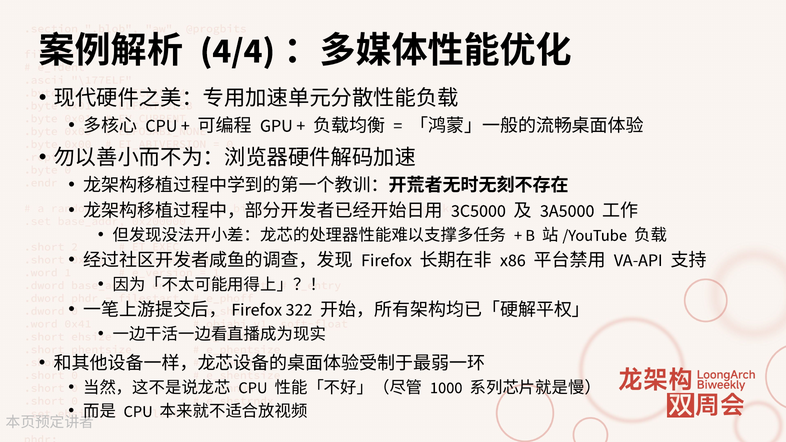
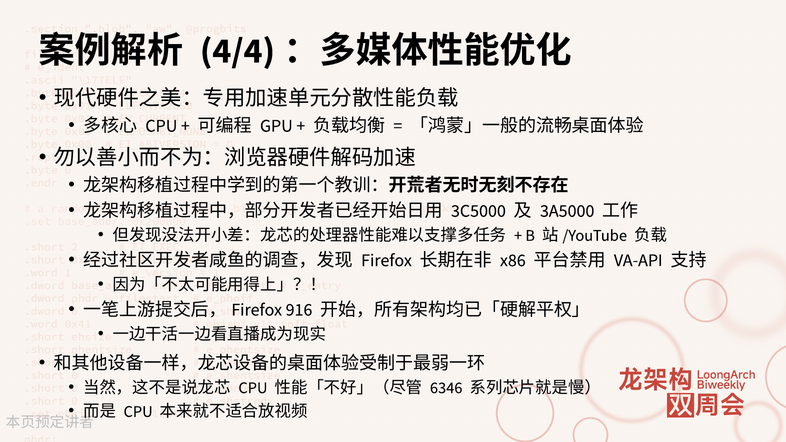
322: 322 -> 916
1000: 1000 -> 6346
